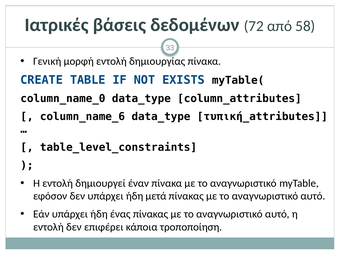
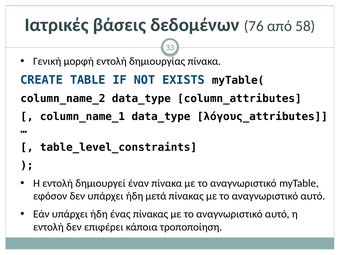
72: 72 -> 76
column_name_0: column_name_0 -> column_name_2
column_name_6: column_name_6 -> column_name_1
τυπική_attributes: τυπική_attributes -> λόγους_attributes
